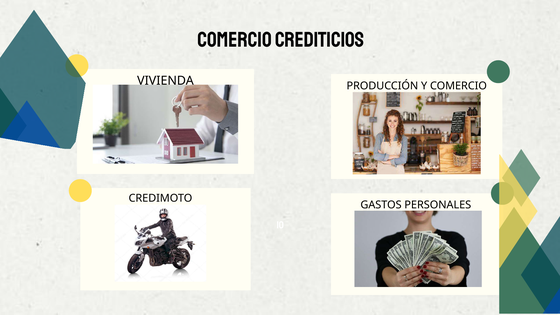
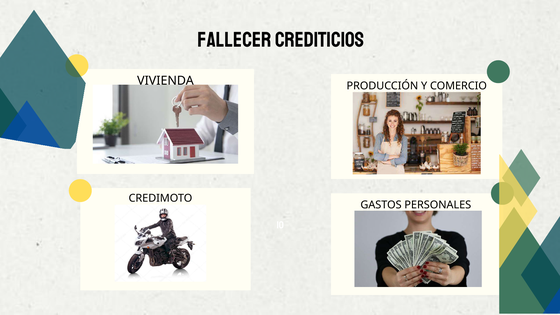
COMERCIO at (235, 40): COMERCIO -> FALLECER
